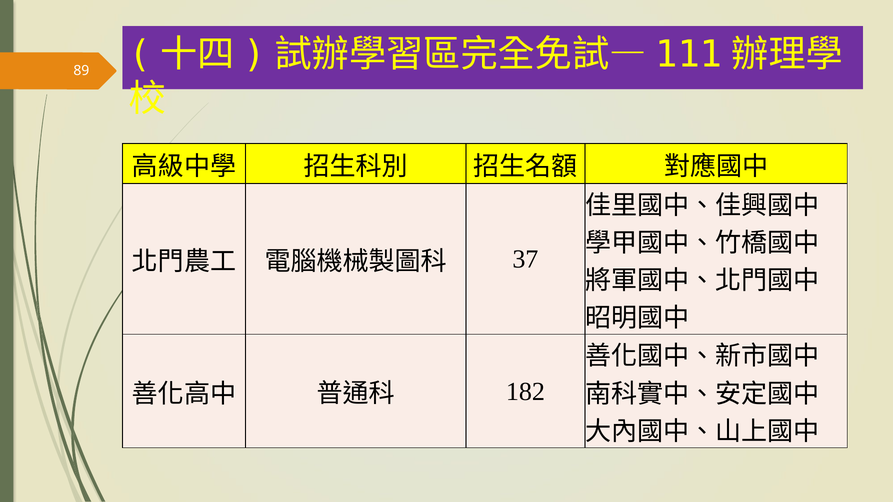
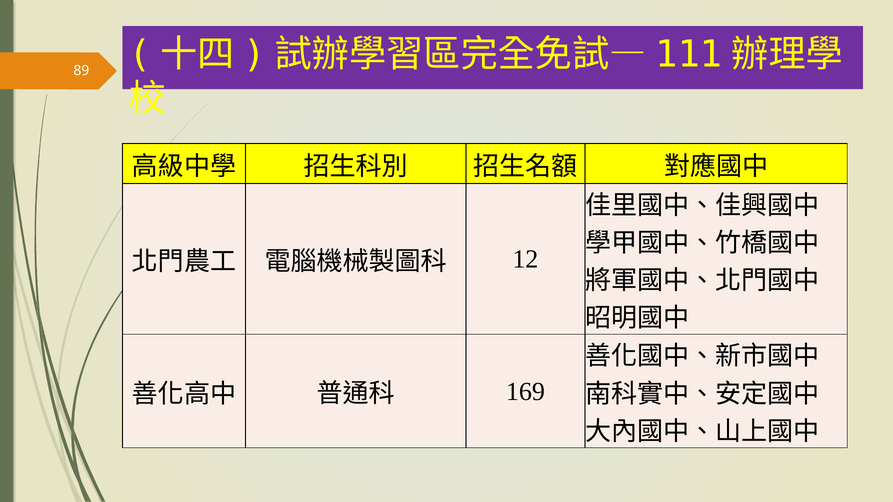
37: 37 -> 12
182: 182 -> 169
